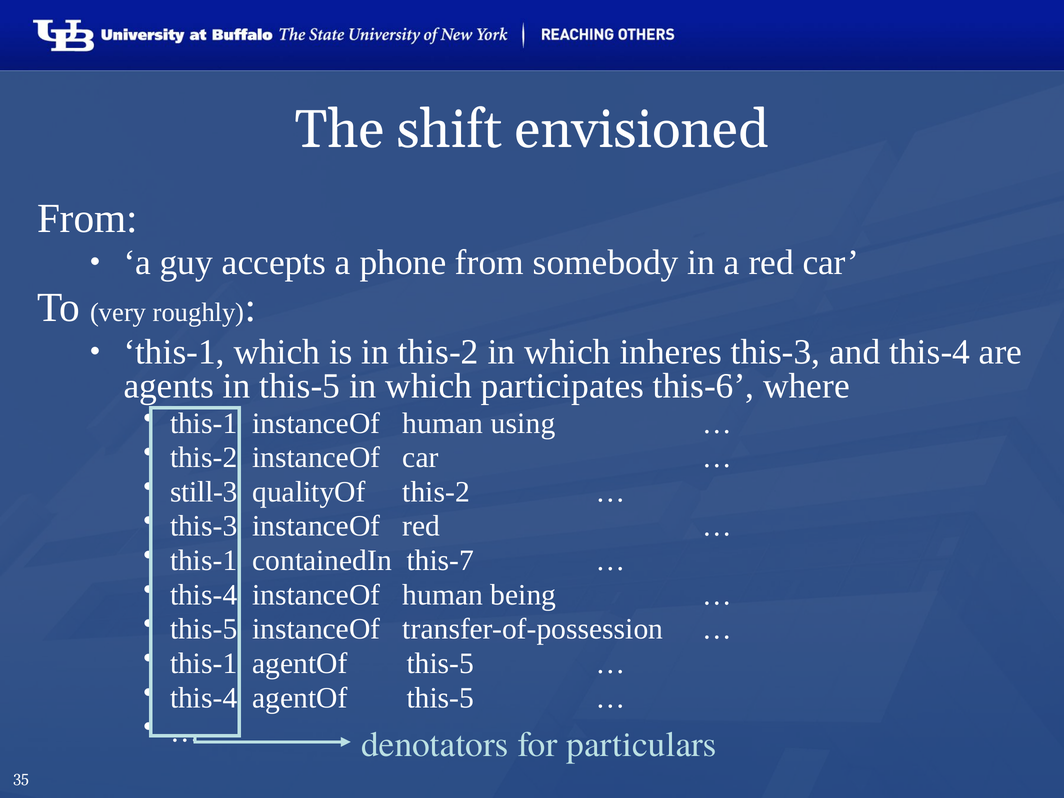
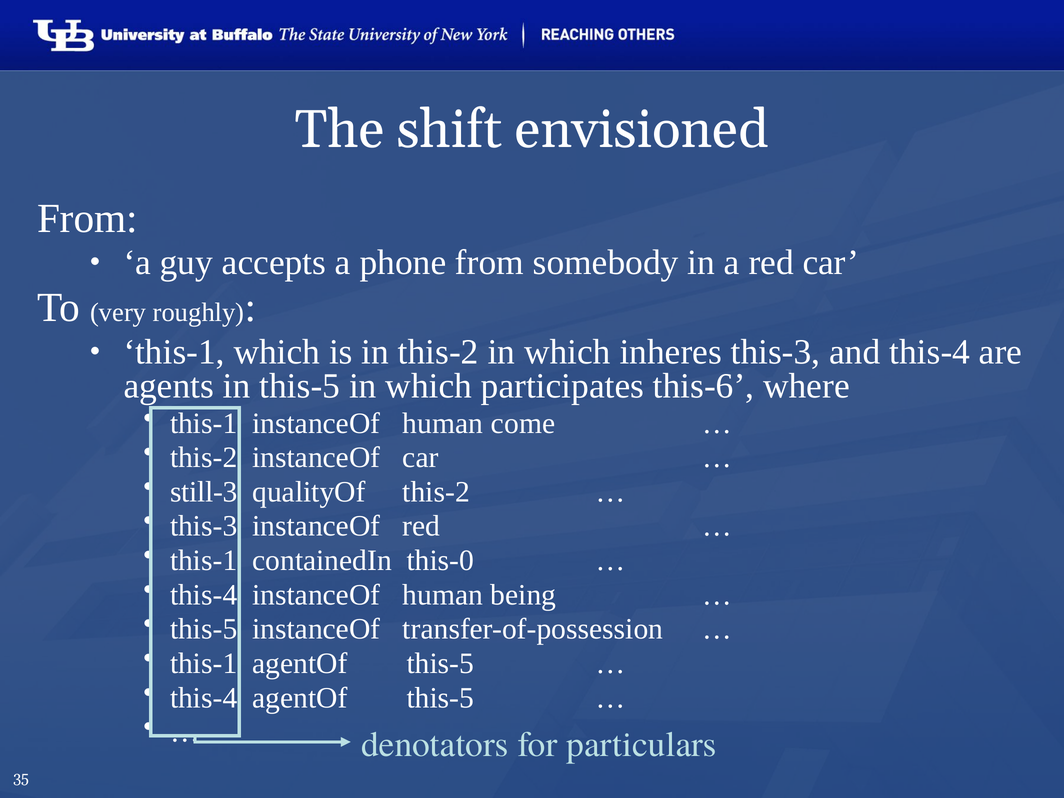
using: using -> come
this-7: this-7 -> this-0
